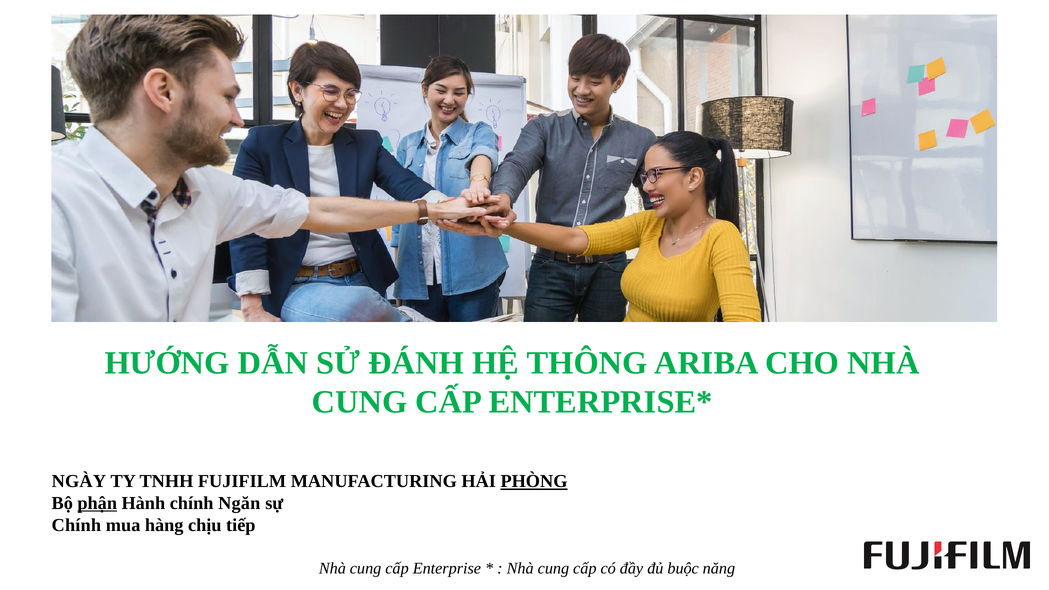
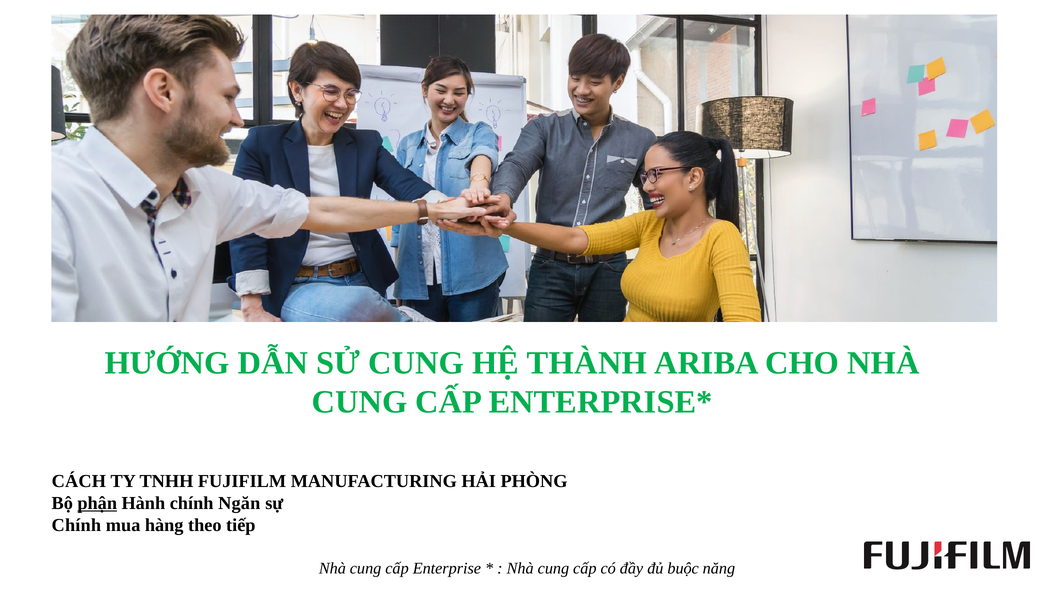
SỬ ĐÁNH: ĐÁNH -> CUNG
THÔNG: THÔNG -> THÀNH
NGÀY: NGÀY -> CÁCH
PHÒNG underline: present -> none
chịu: chịu -> theo
